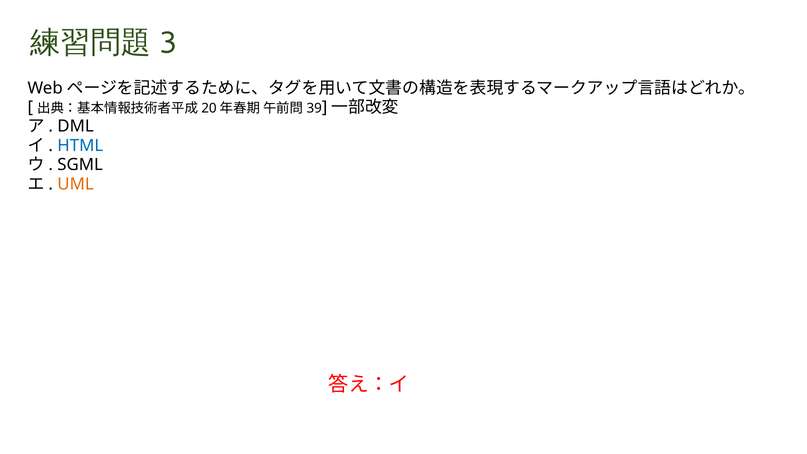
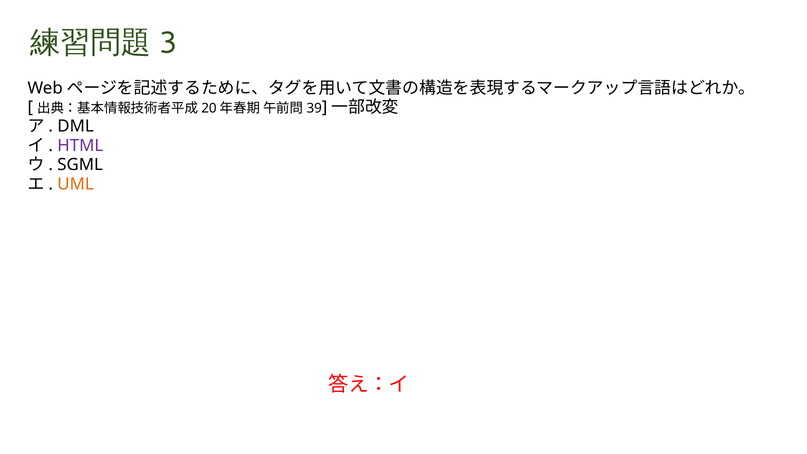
HTML colour: blue -> purple
